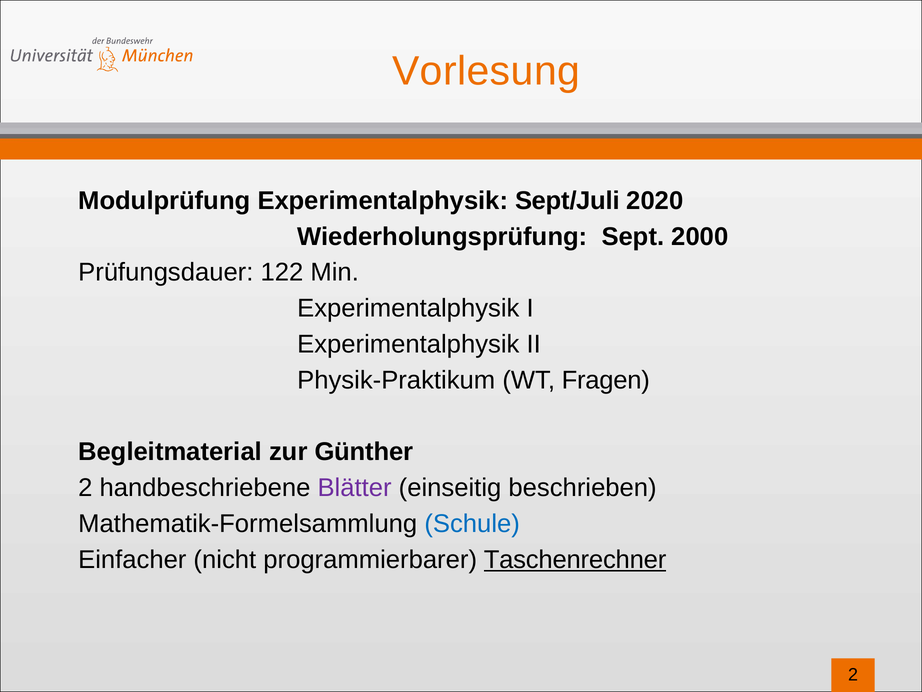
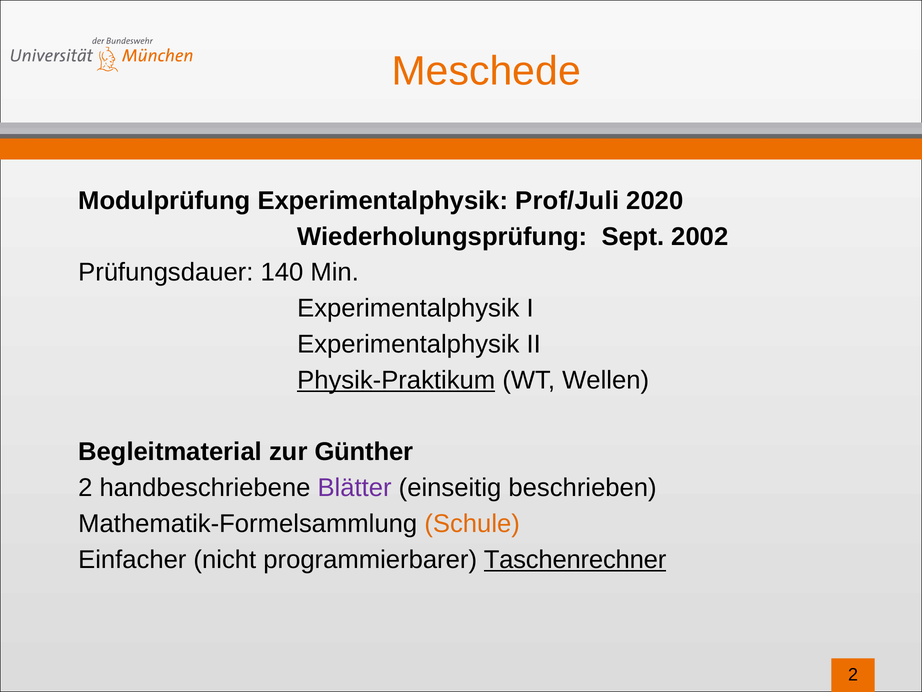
Vorlesung: Vorlesung -> Meschede
Sept/Juli: Sept/Juli -> Prof/Juli
2000: 2000 -> 2002
122: 122 -> 140
Physik-Praktikum underline: none -> present
Fragen: Fragen -> Wellen
Schule colour: blue -> orange
